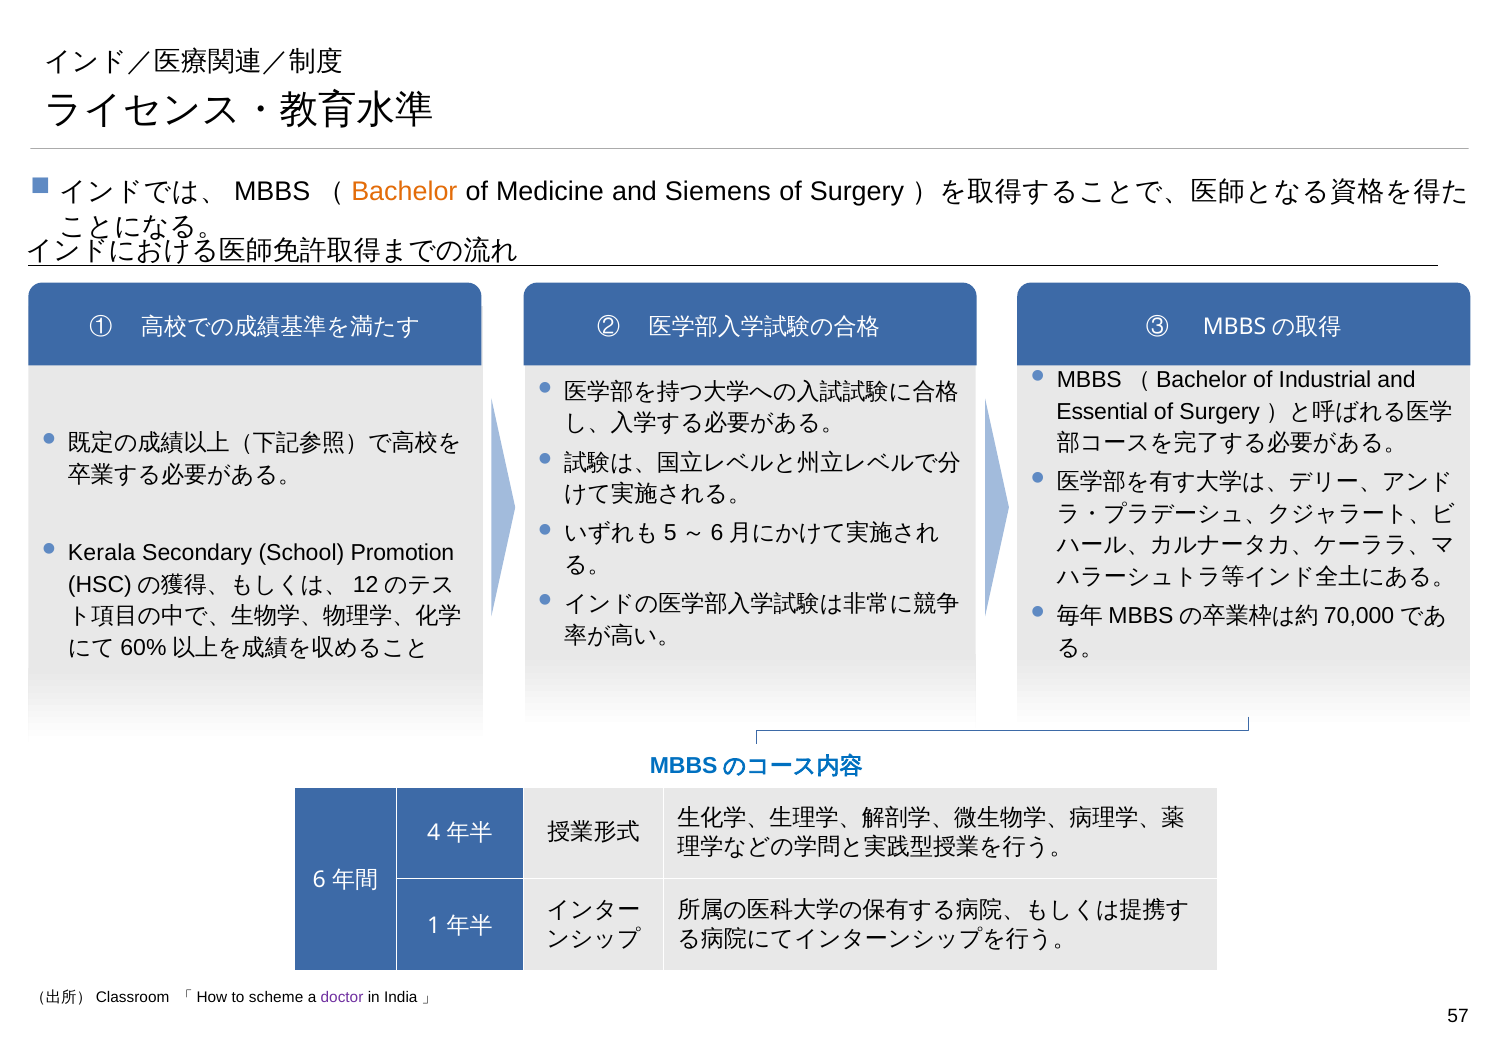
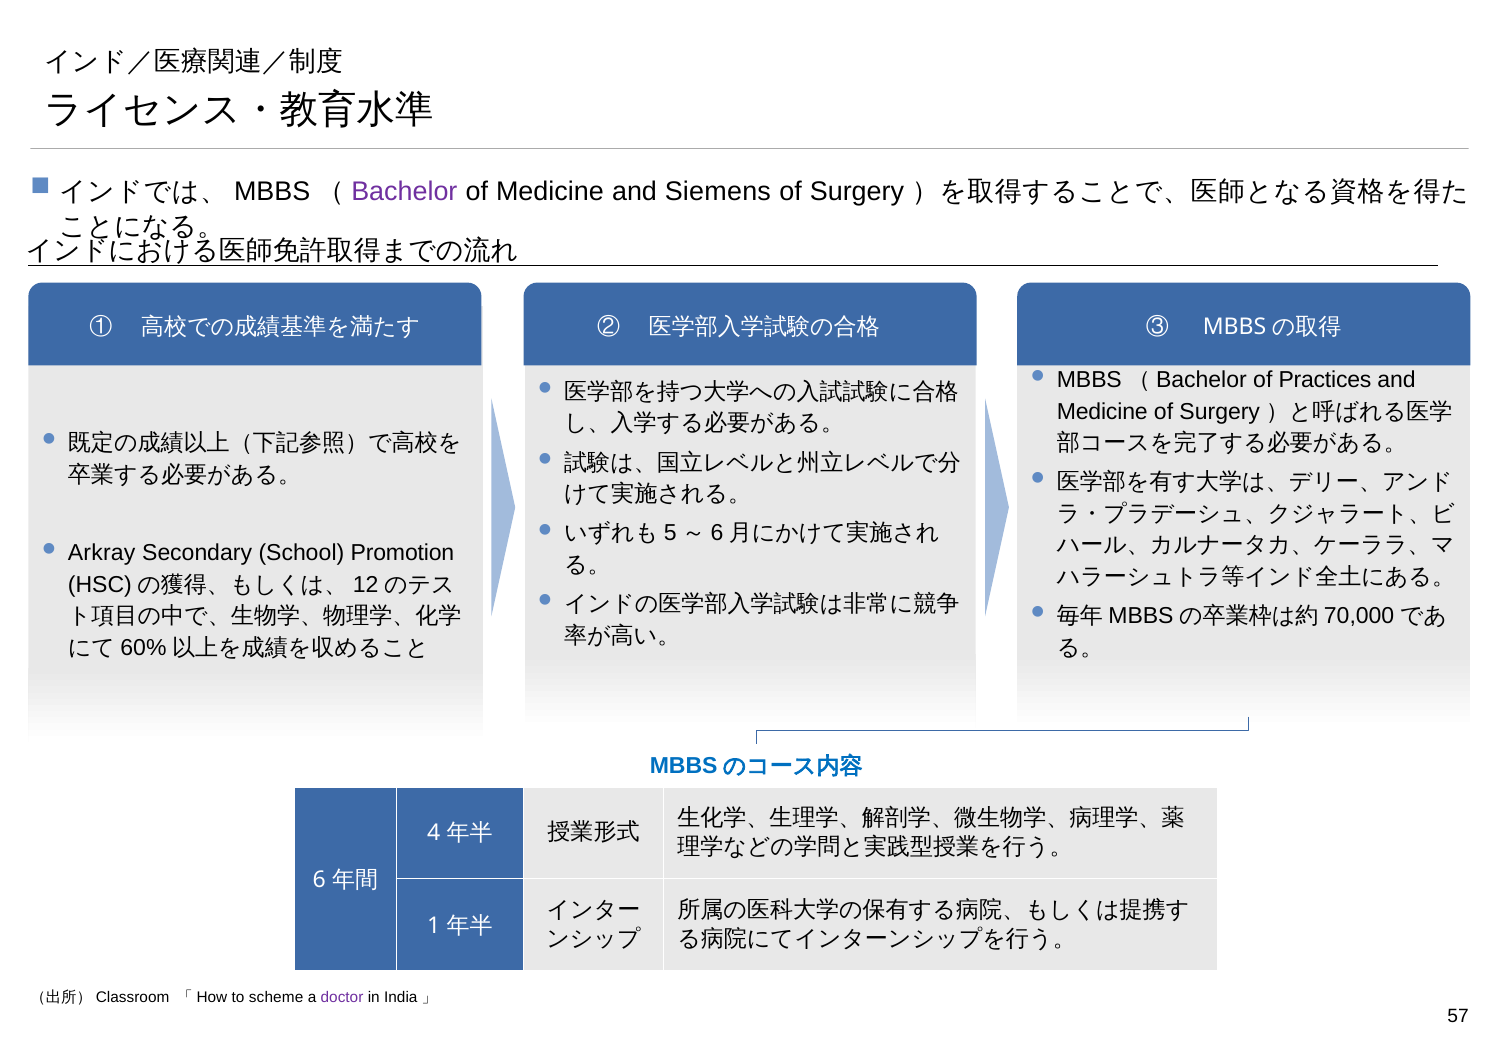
Bachelor colour: orange -> purple
Industrial: Industrial -> Practices
Essential at (1102, 411): Essential -> Medicine
Kerala: Kerala -> Arkray
